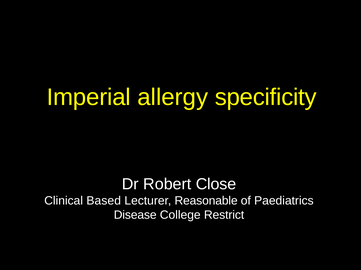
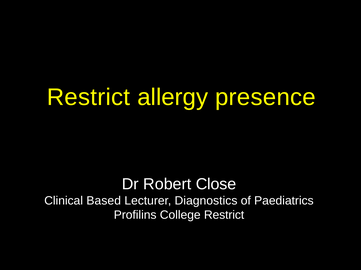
Imperial at (89, 98): Imperial -> Restrict
specificity: specificity -> presence
Reasonable: Reasonable -> Diagnostics
Disease: Disease -> Profilins
